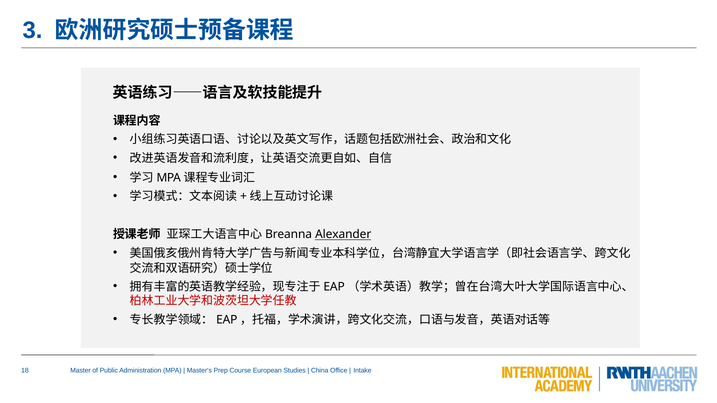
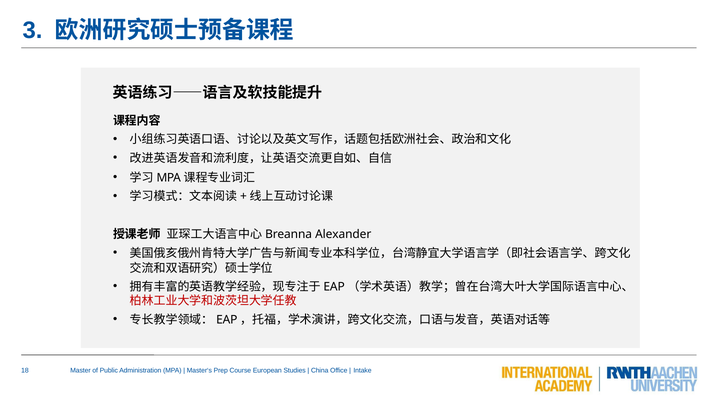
Alexander underline: present -> none
